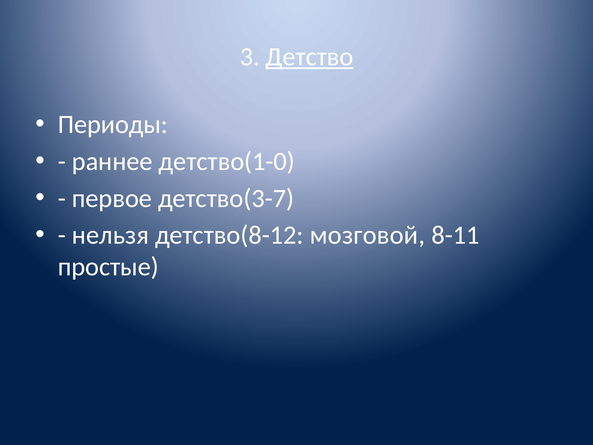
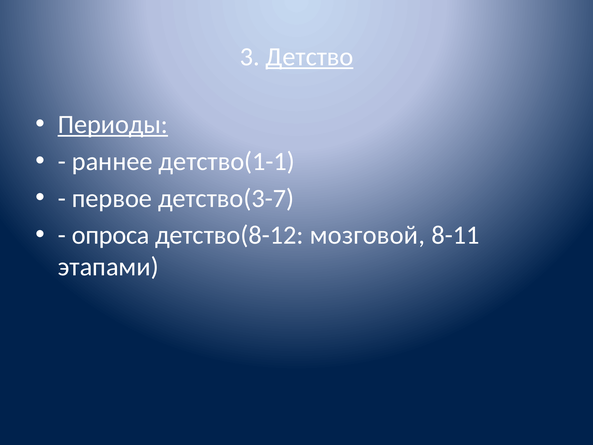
Периоды underline: none -> present
детство(1-0: детство(1-0 -> детство(1-1
нельзя: нельзя -> опроса
простые: простые -> этапами
